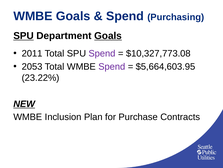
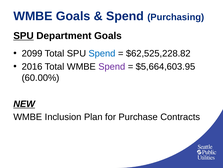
Goals at (108, 36) underline: present -> none
2011: 2011 -> 2099
Spend at (102, 53) colour: purple -> blue
$10,327,773.08: $10,327,773.08 -> $62,525,228.82
2053: 2053 -> 2016
23.22%: 23.22% -> 60.00%
